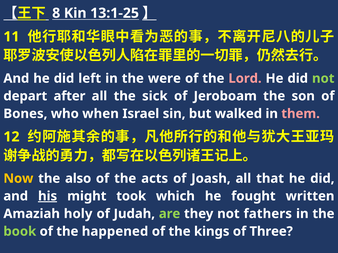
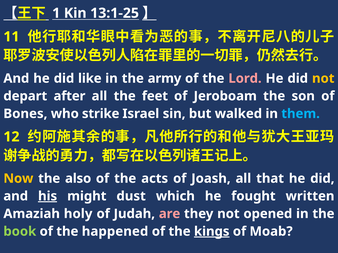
8: 8 -> 1
left: left -> like
were: were -> army
not at (323, 79) colour: light green -> yellow
sick: sick -> feet
when: when -> strike
them colour: pink -> light blue
took: took -> dust
are colour: light green -> pink
fathers: fathers -> opened
kings underline: none -> present
Three: Three -> Moab
